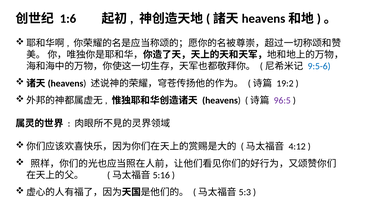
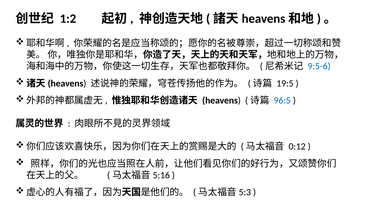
1:6: 1:6 -> 1:2
19:2: 19:2 -> 19:5
96:5 colour: purple -> blue
4:12: 4:12 -> 0:12
